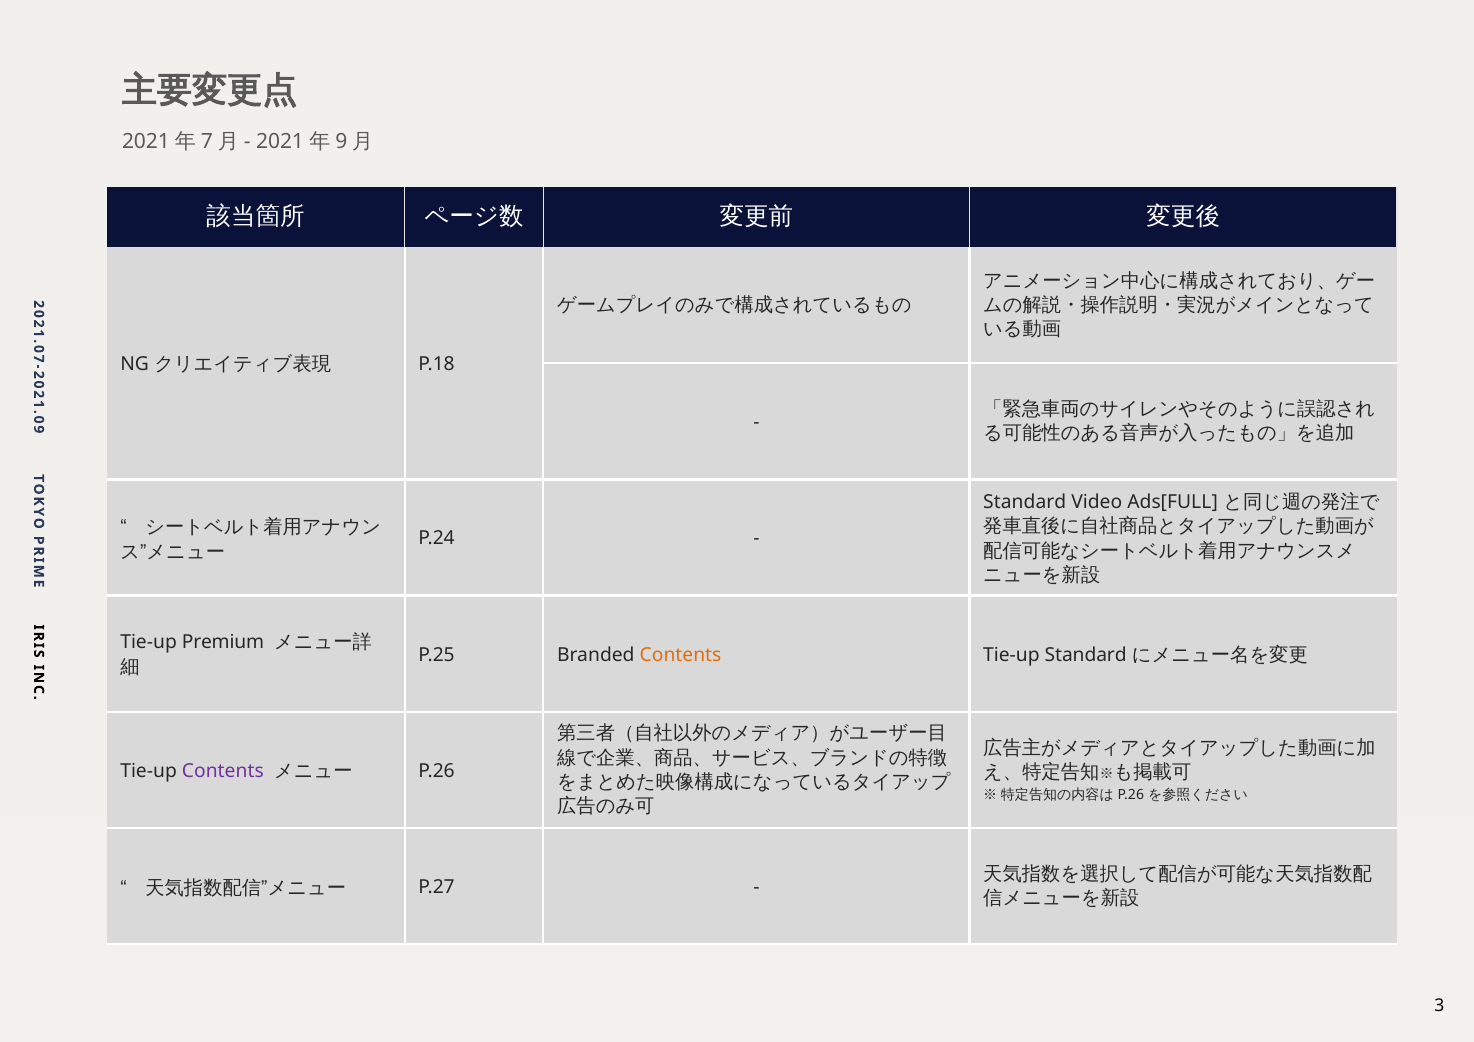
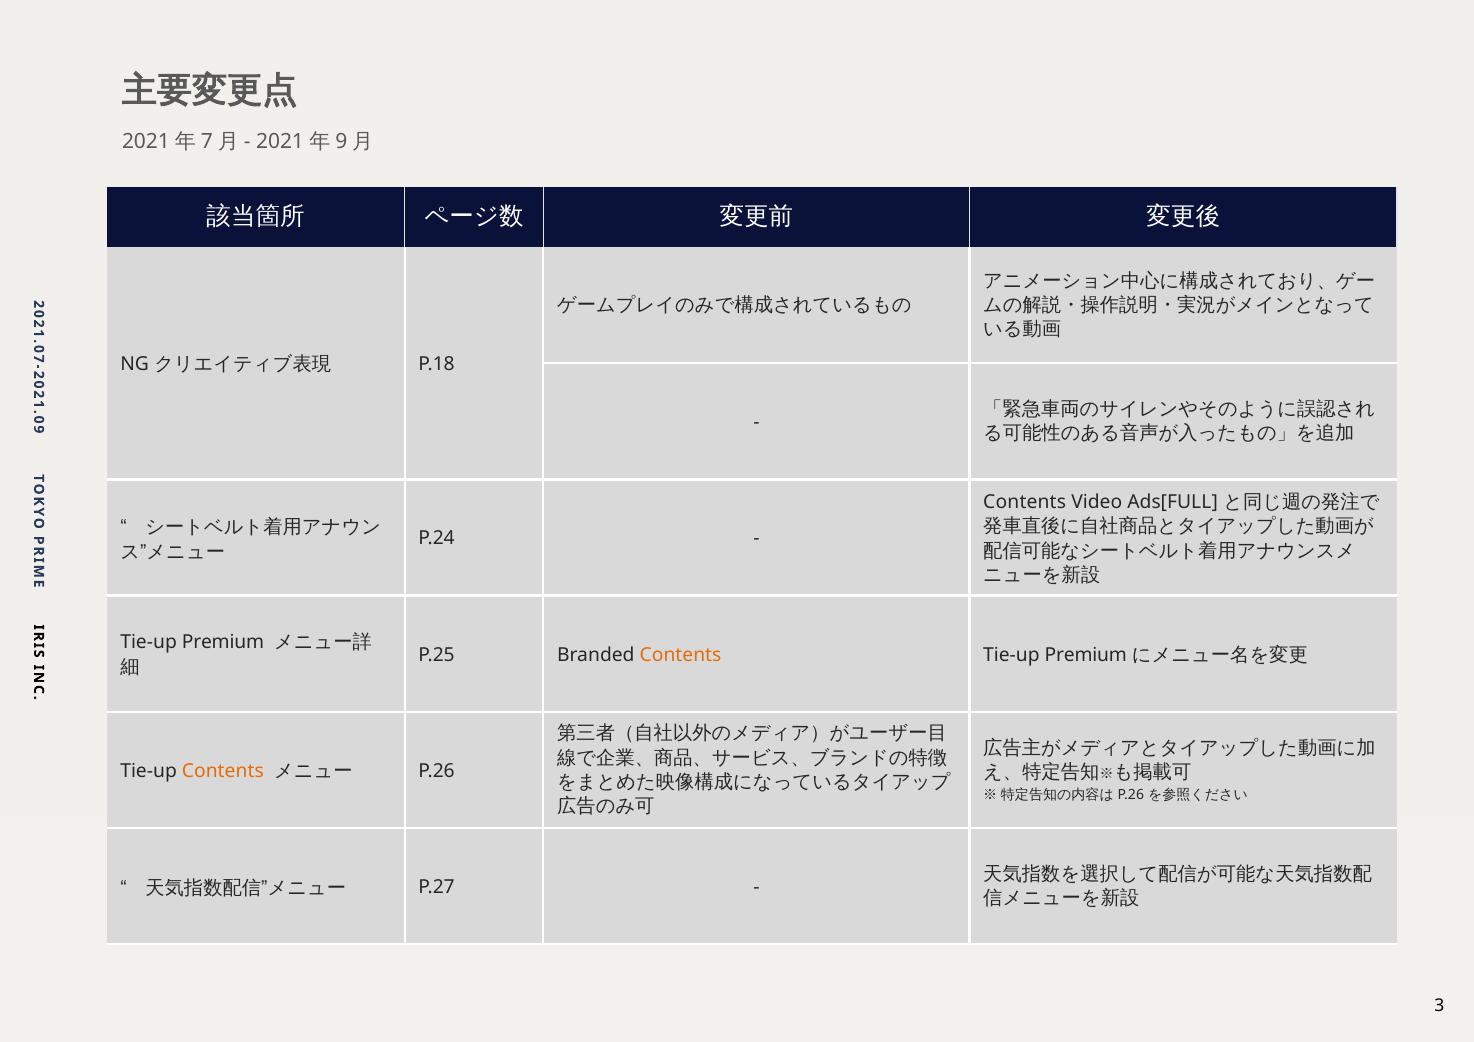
Standard at (1025, 502): Standard -> Contents
Standard at (1086, 655): Standard -> Premium
Contents at (223, 771) colour: purple -> orange
